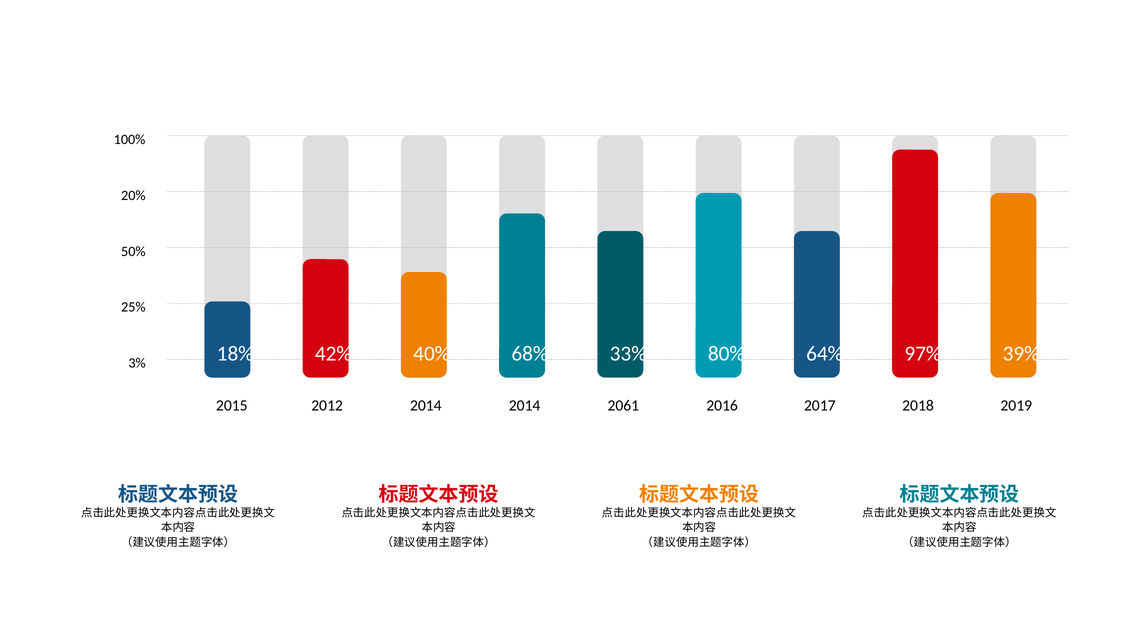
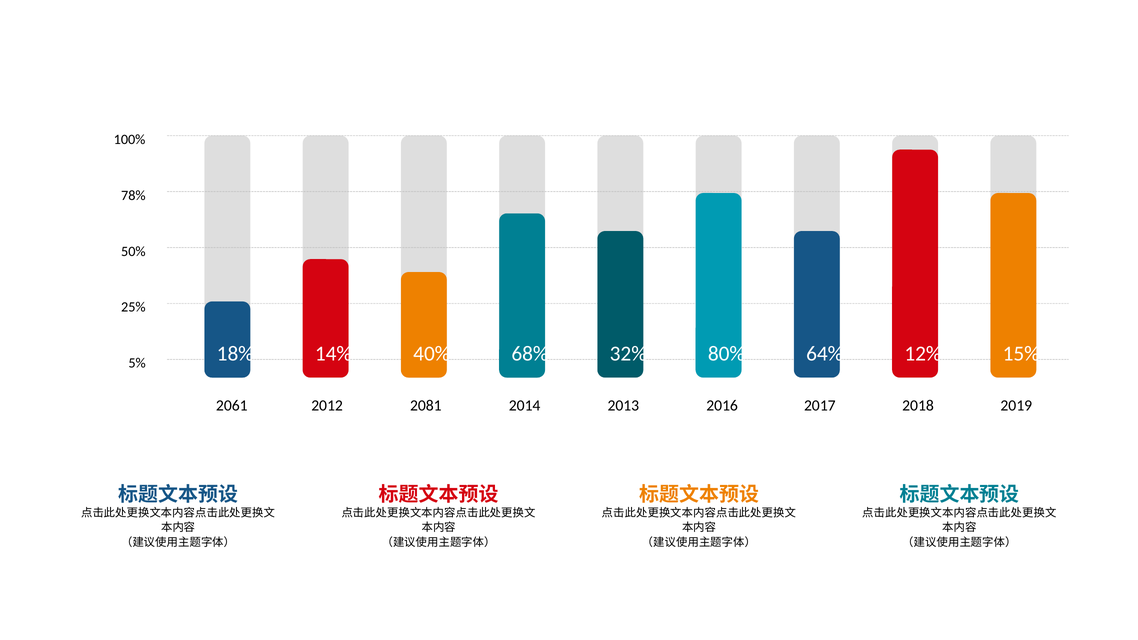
20%: 20% -> 78%
39%: 39% -> 15%
42%: 42% -> 14%
33%: 33% -> 32%
97%: 97% -> 12%
3%: 3% -> 5%
2015: 2015 -> 2061
2014 at (426, 406): 2014 -> 2081
2061: 2061 -> 2013
